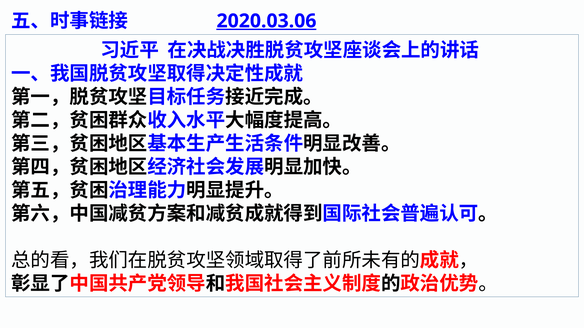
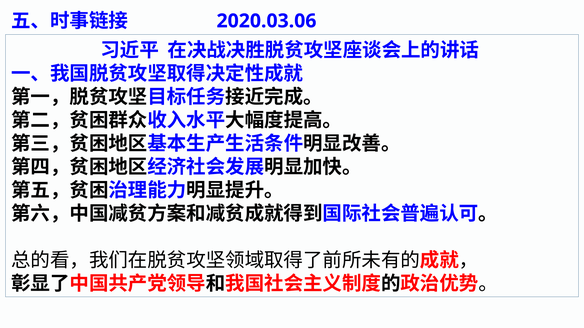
2020.03.06 underline: present -> none
